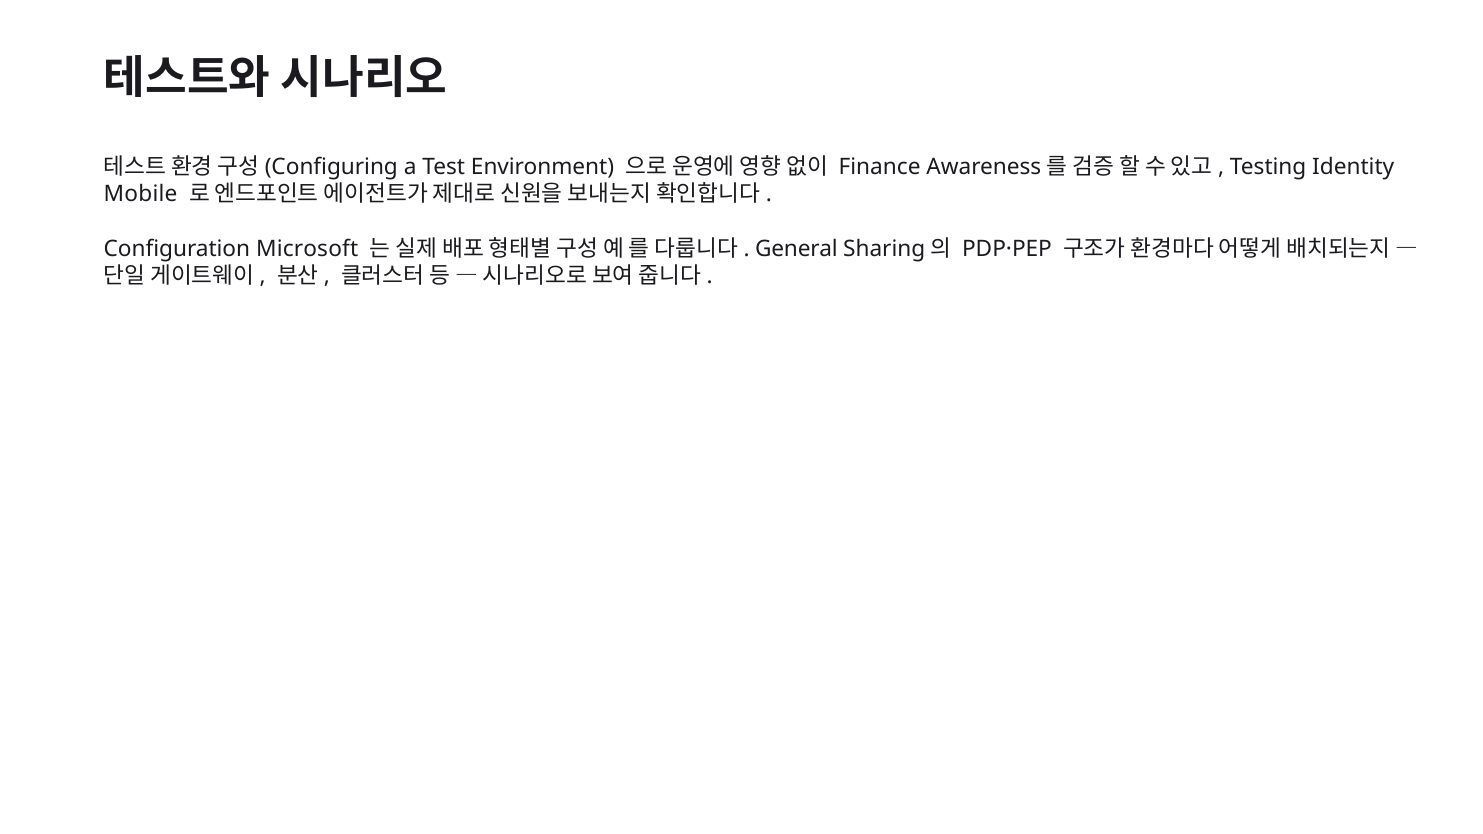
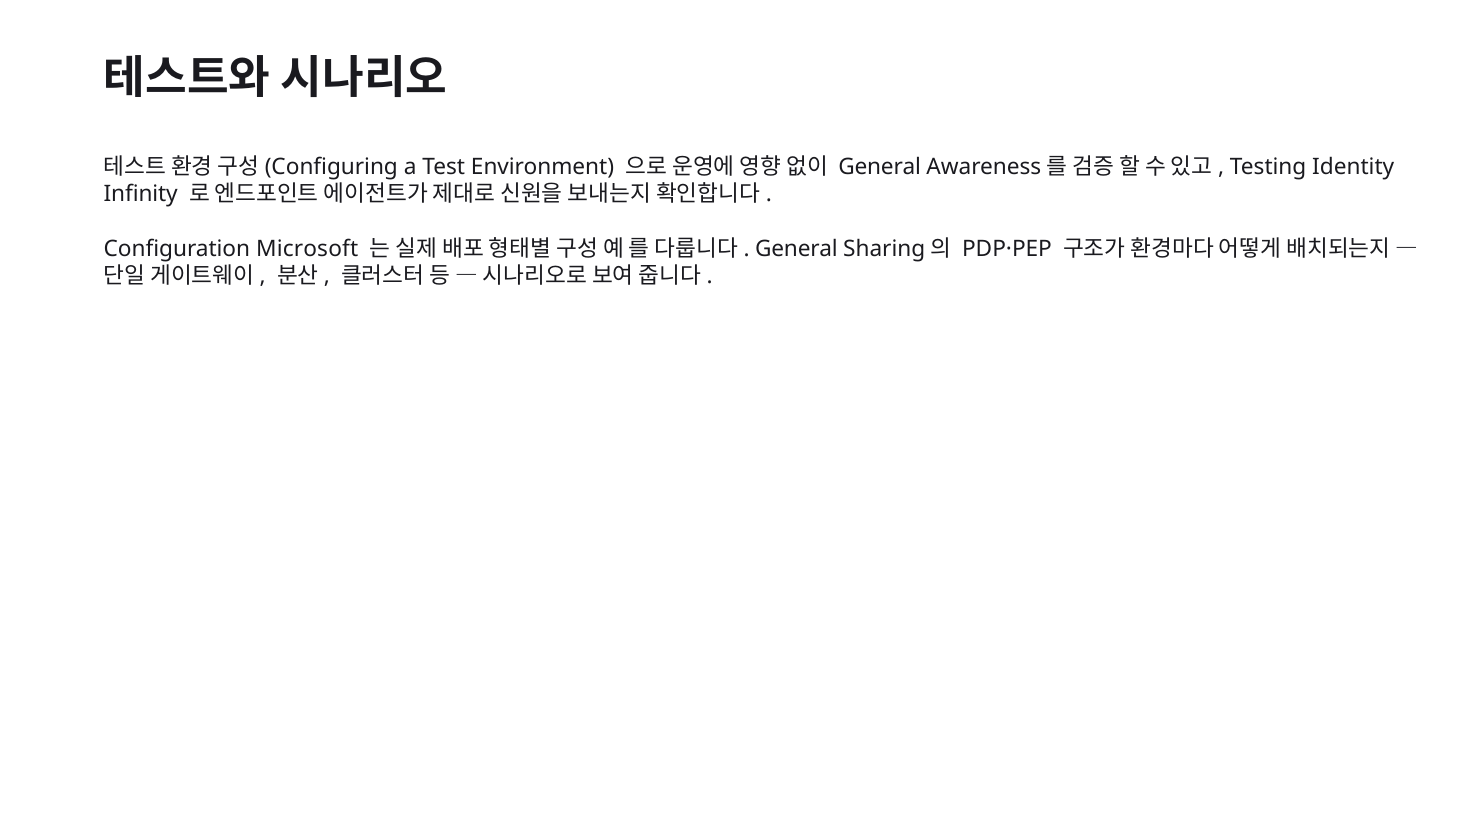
Finance at (880, 167): Finance -> General
Mobile: Mobile -> Infinity
